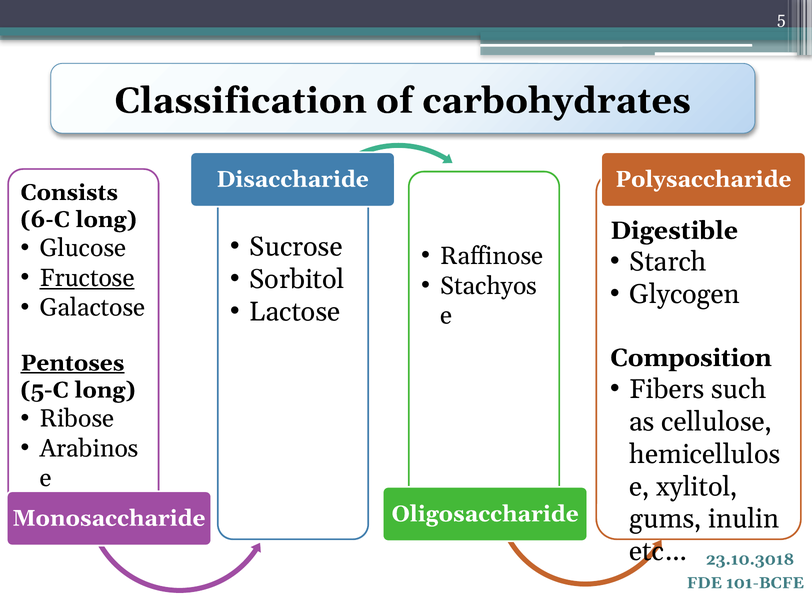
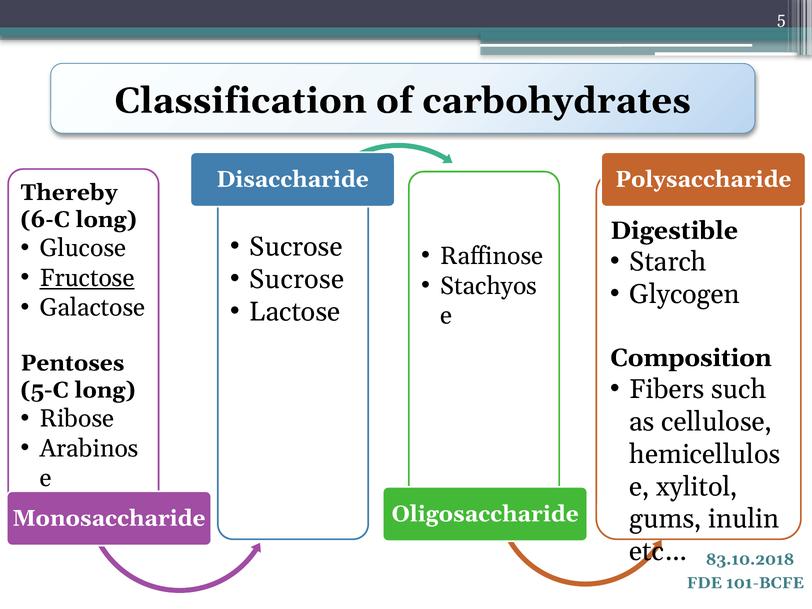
Consists: Consists -> Thereby
Sorbitol at (297, 279): Sorbitol -> Sucrose
Pentoses underline: present -> none
23.10.3018: 23.10.3018 -> 83.10.2018
